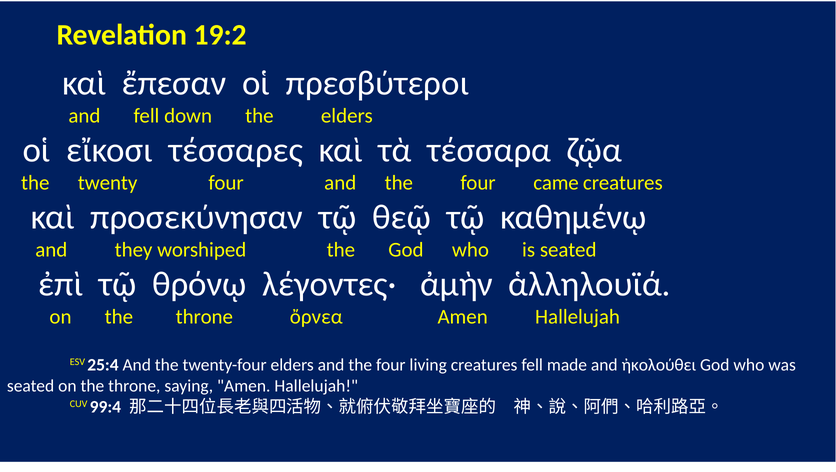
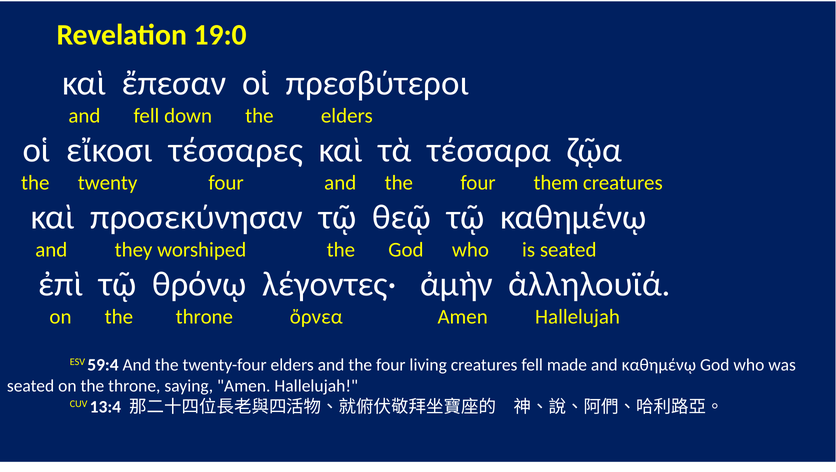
19:2: 19:2 -> 19:0
came: came -> them
25:4: 25:4 -> 59:4
and ἠκολούθει: ἠκολούθει -> καθημένῳ
99:4: 99:4 -> 13:4
